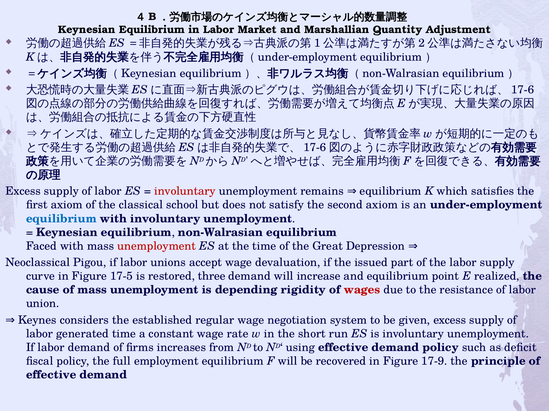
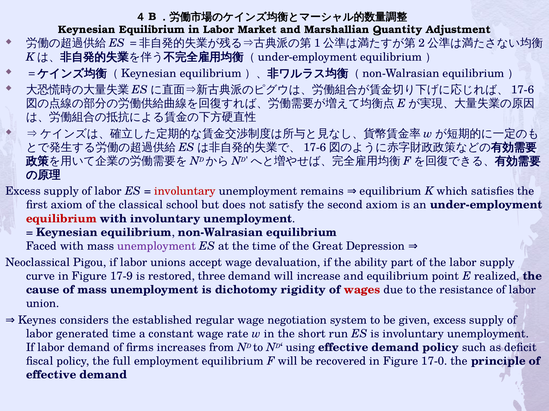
equilibrium at (61, 219) colour: blue -> red
unemployment at (157, 246) colour: red -> purple
issued: issued -> ability
17-5: 17-5 -> 17-9
depending: depending -> dichotomy
17-9: 17-9 -> 17-0
